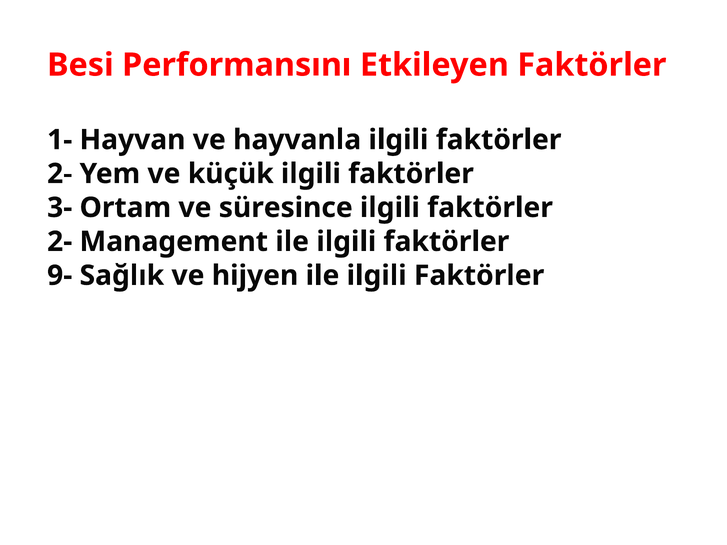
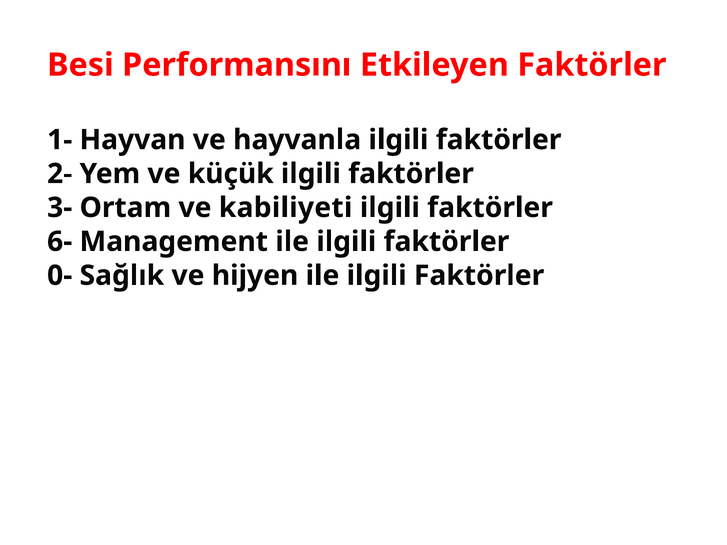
süresince: süresince -> kabiliyeti
2- at (60, 242): 2- -> 6-
9-: 9- -> 0-
